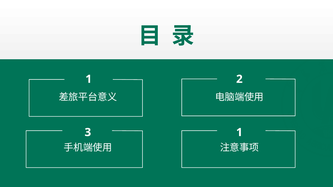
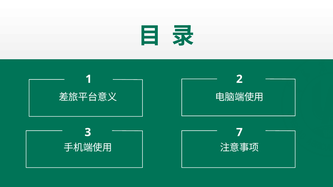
3 1: 1 -> 7
